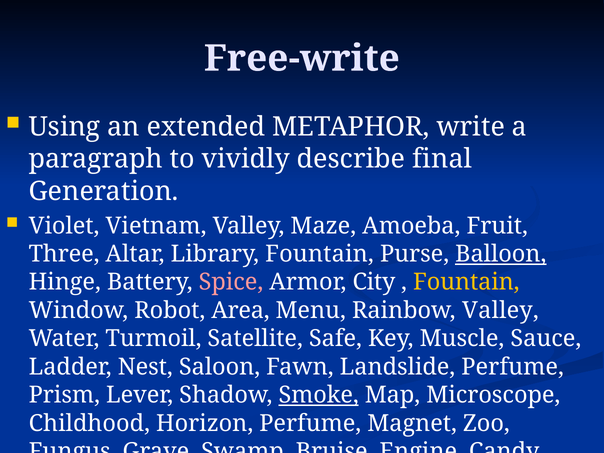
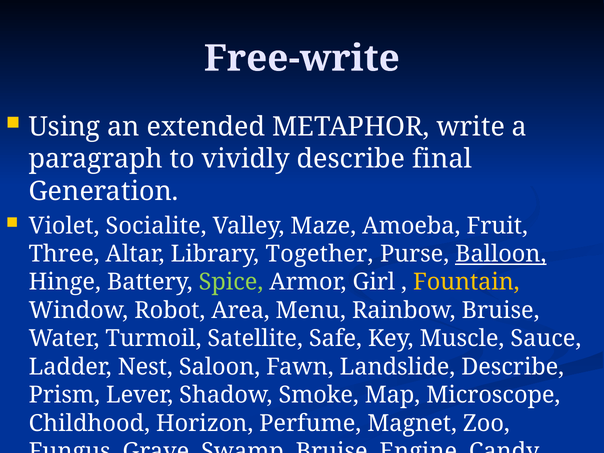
Vietnam: Vietnam -> Socialite
Library Fountain: Fountain -> Together
Spice colour: pink -> light green
City: City -> Girl
Rainbow Valley: Valley -> Bruise
Landslide Perfume: Perfume -> Describe
Smoke underline: present -> none
